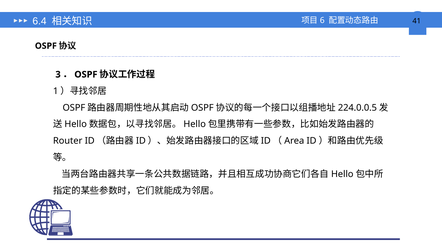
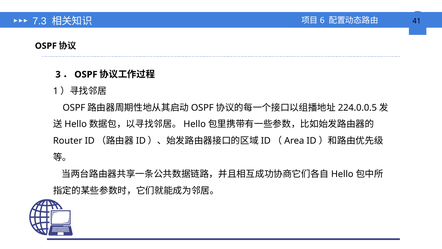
6.4: 6.4 -> 7.3
